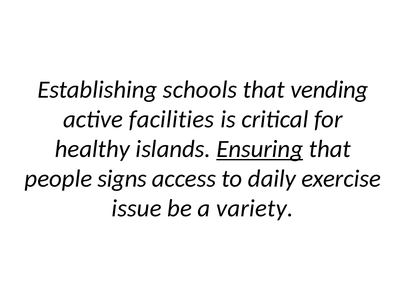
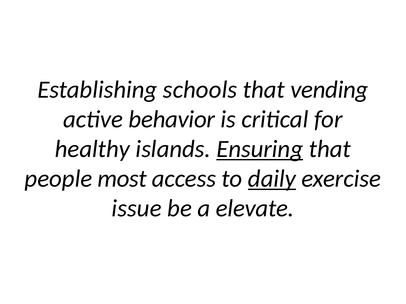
facilities: facilities -> behavior
signs: signs -> most
daily underline: none -> present
variety: variety -> elevate
